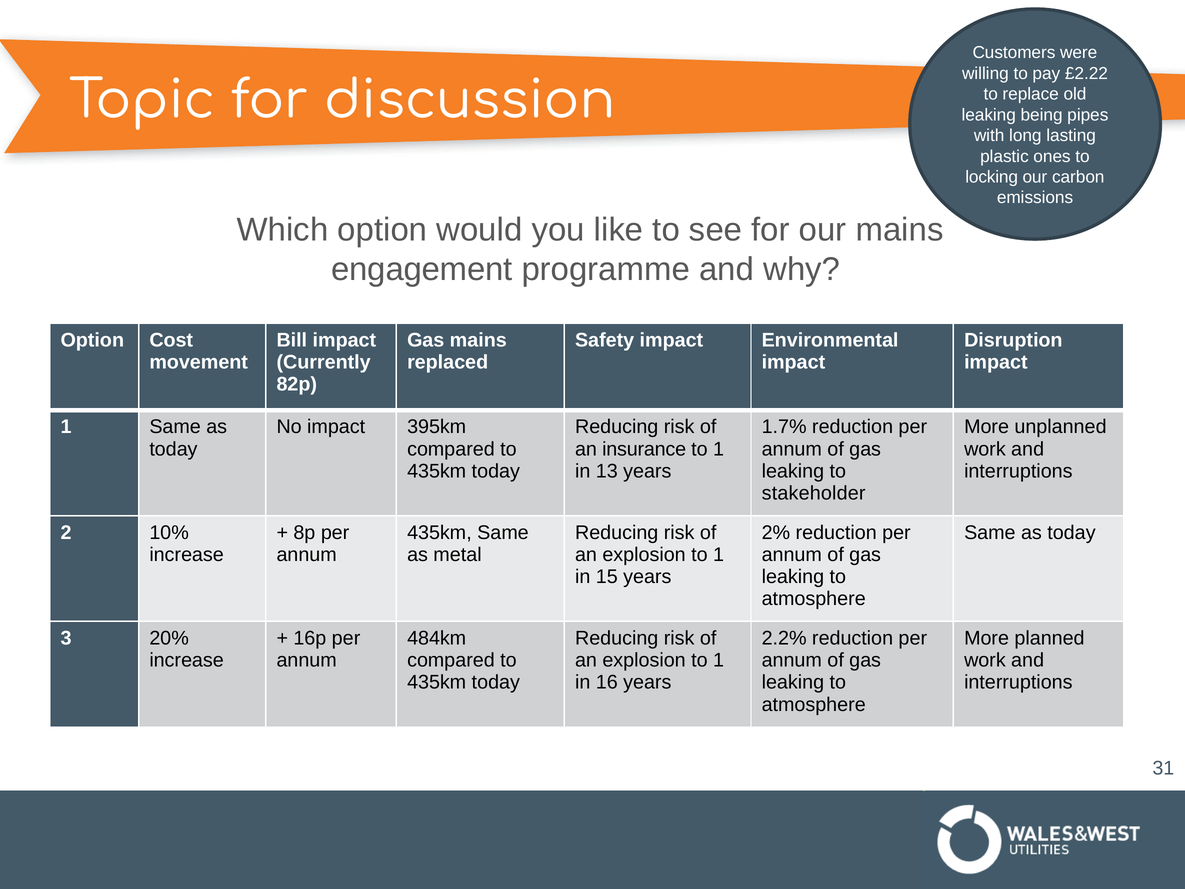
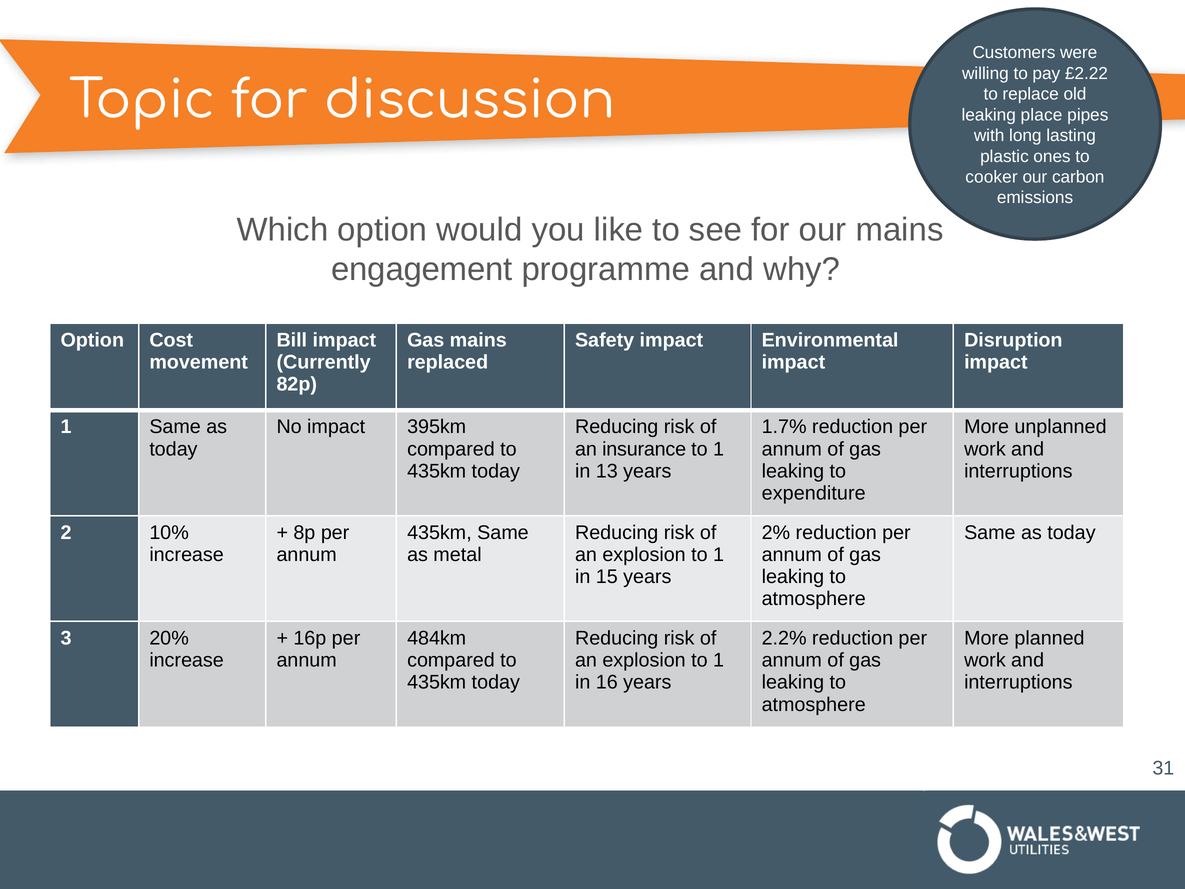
being: being -> place
locking: locking -> cooker
stakeholder: stakeholder -> expenditure
